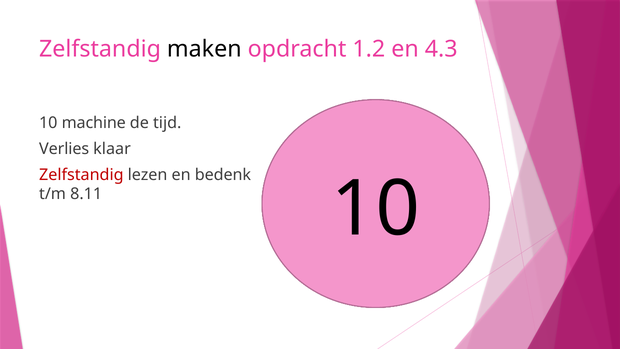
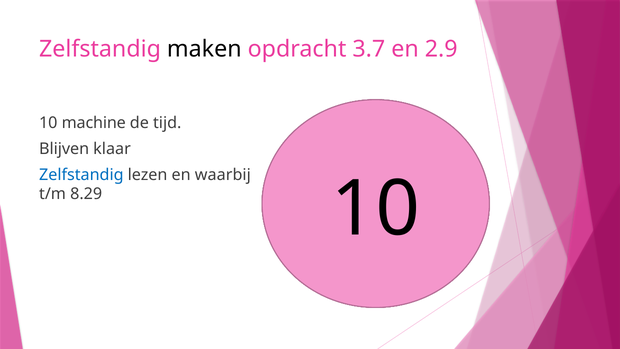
1.2: 1.2 -> 3.7
4.3: 4.3 -> 2.9
Verlies: Verlies -> Blijven
Zelfstandig at (81, 175) colour: red -> blue
bedenk: bedenk -> waarbij
8.11: 8.11 -> 8.29
